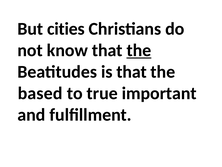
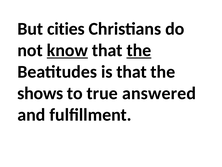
know underline: none -> present
based: based -> shows
important: important -> answered
